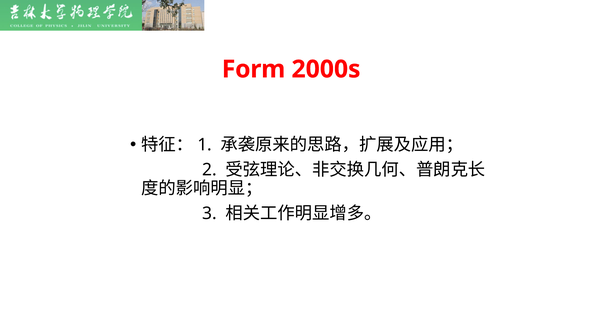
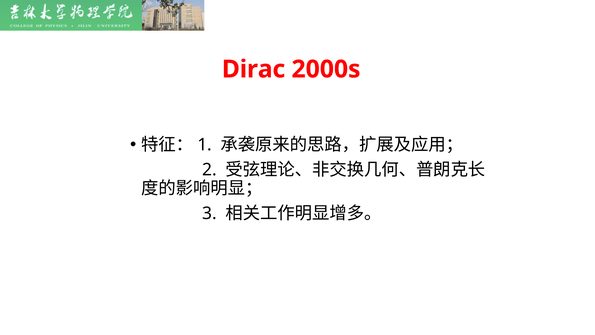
Form: Form -> Dirac
